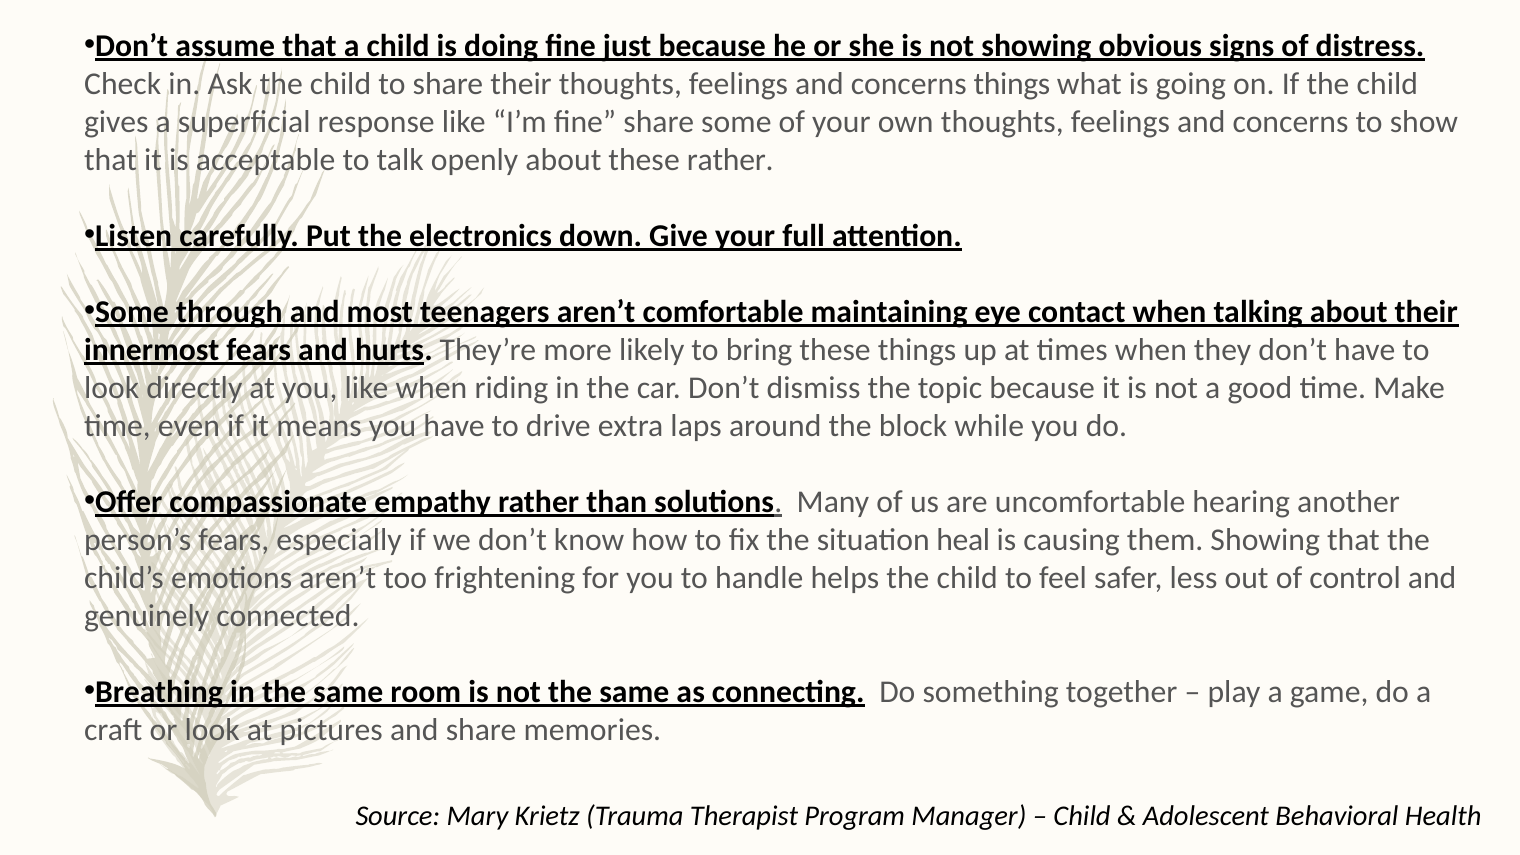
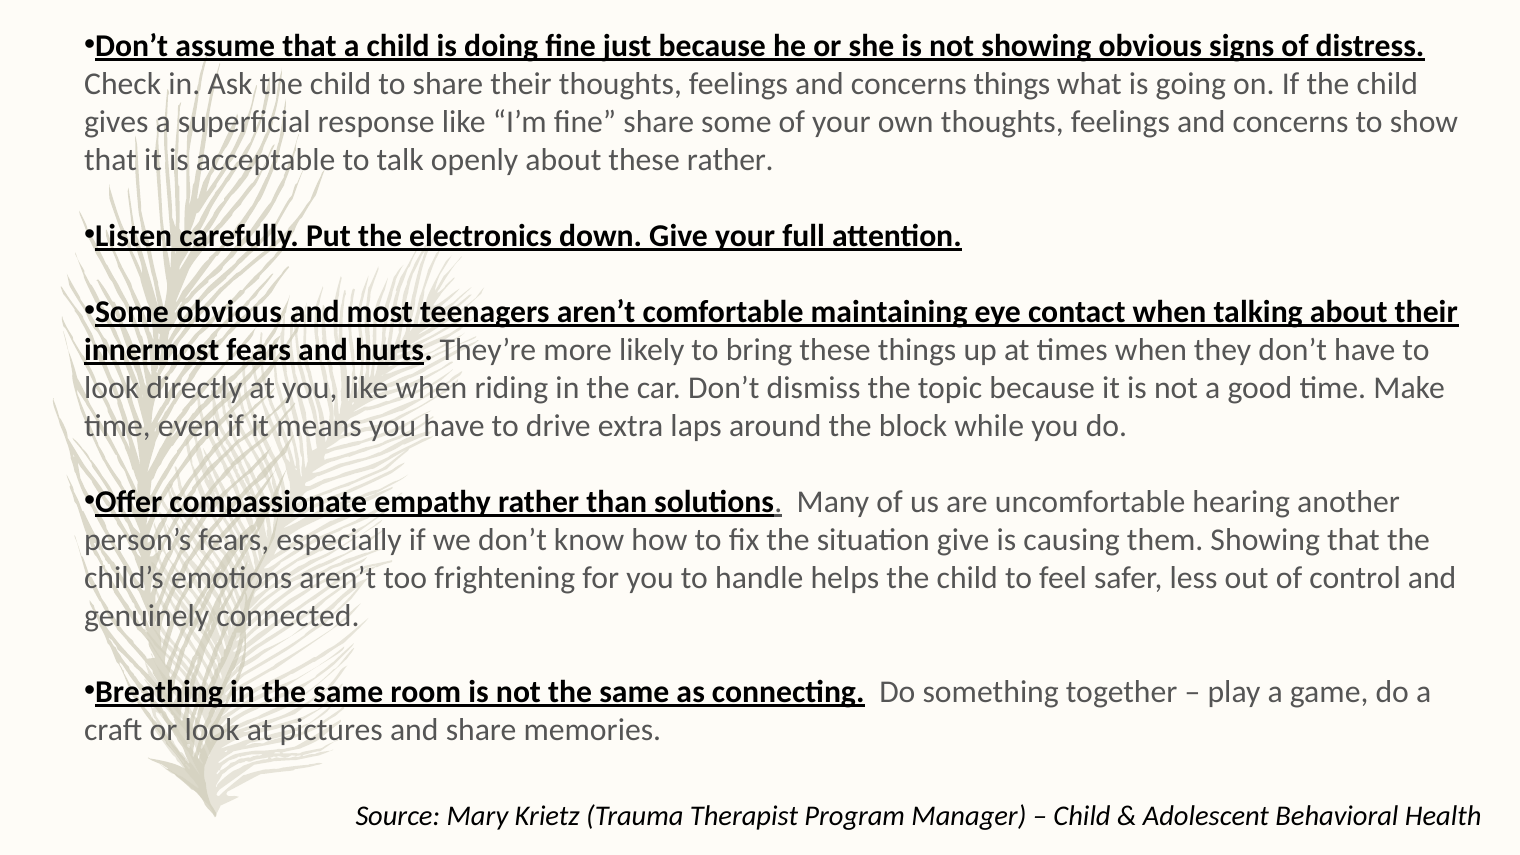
Some through: through -> obvious
situation heal: heal -> give
